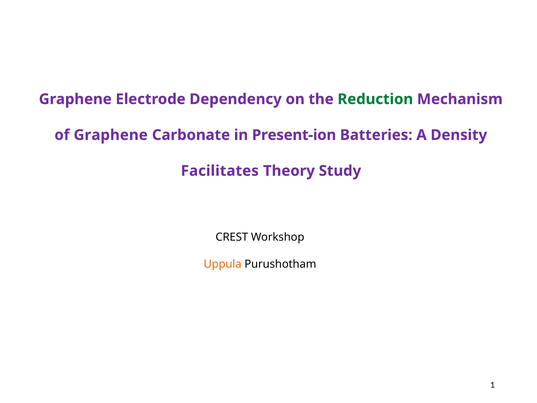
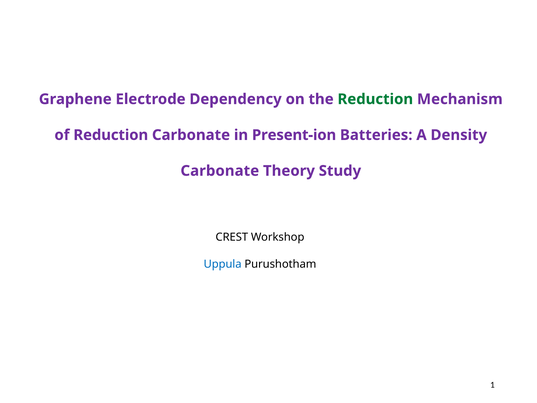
of Graphene: Graphene -> Reduction
Facilitates at (220, 171): Facilitates -> Carbonate
Uppula colour: orange -> blue
